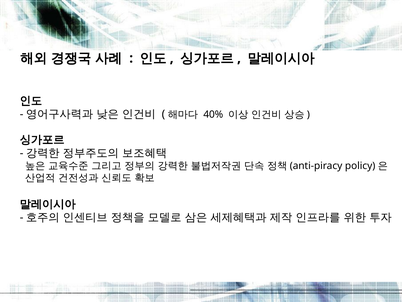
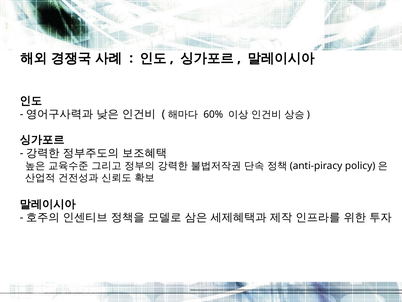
40%: 40% -> 60%
